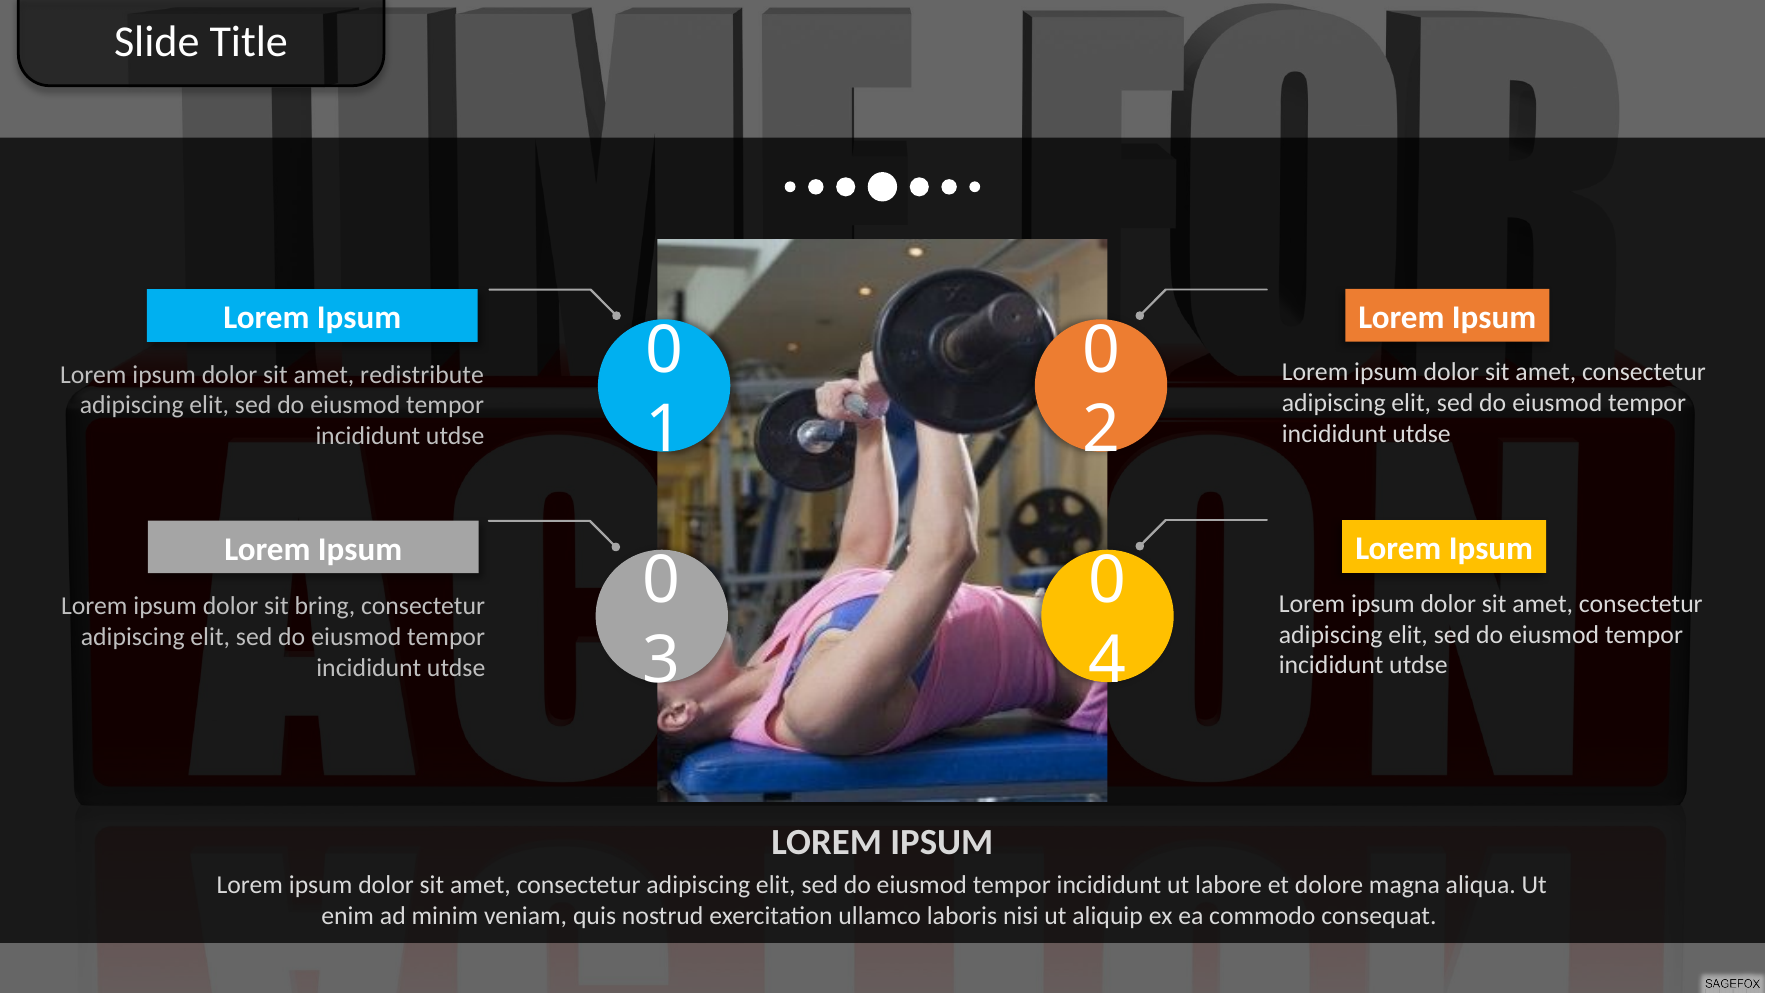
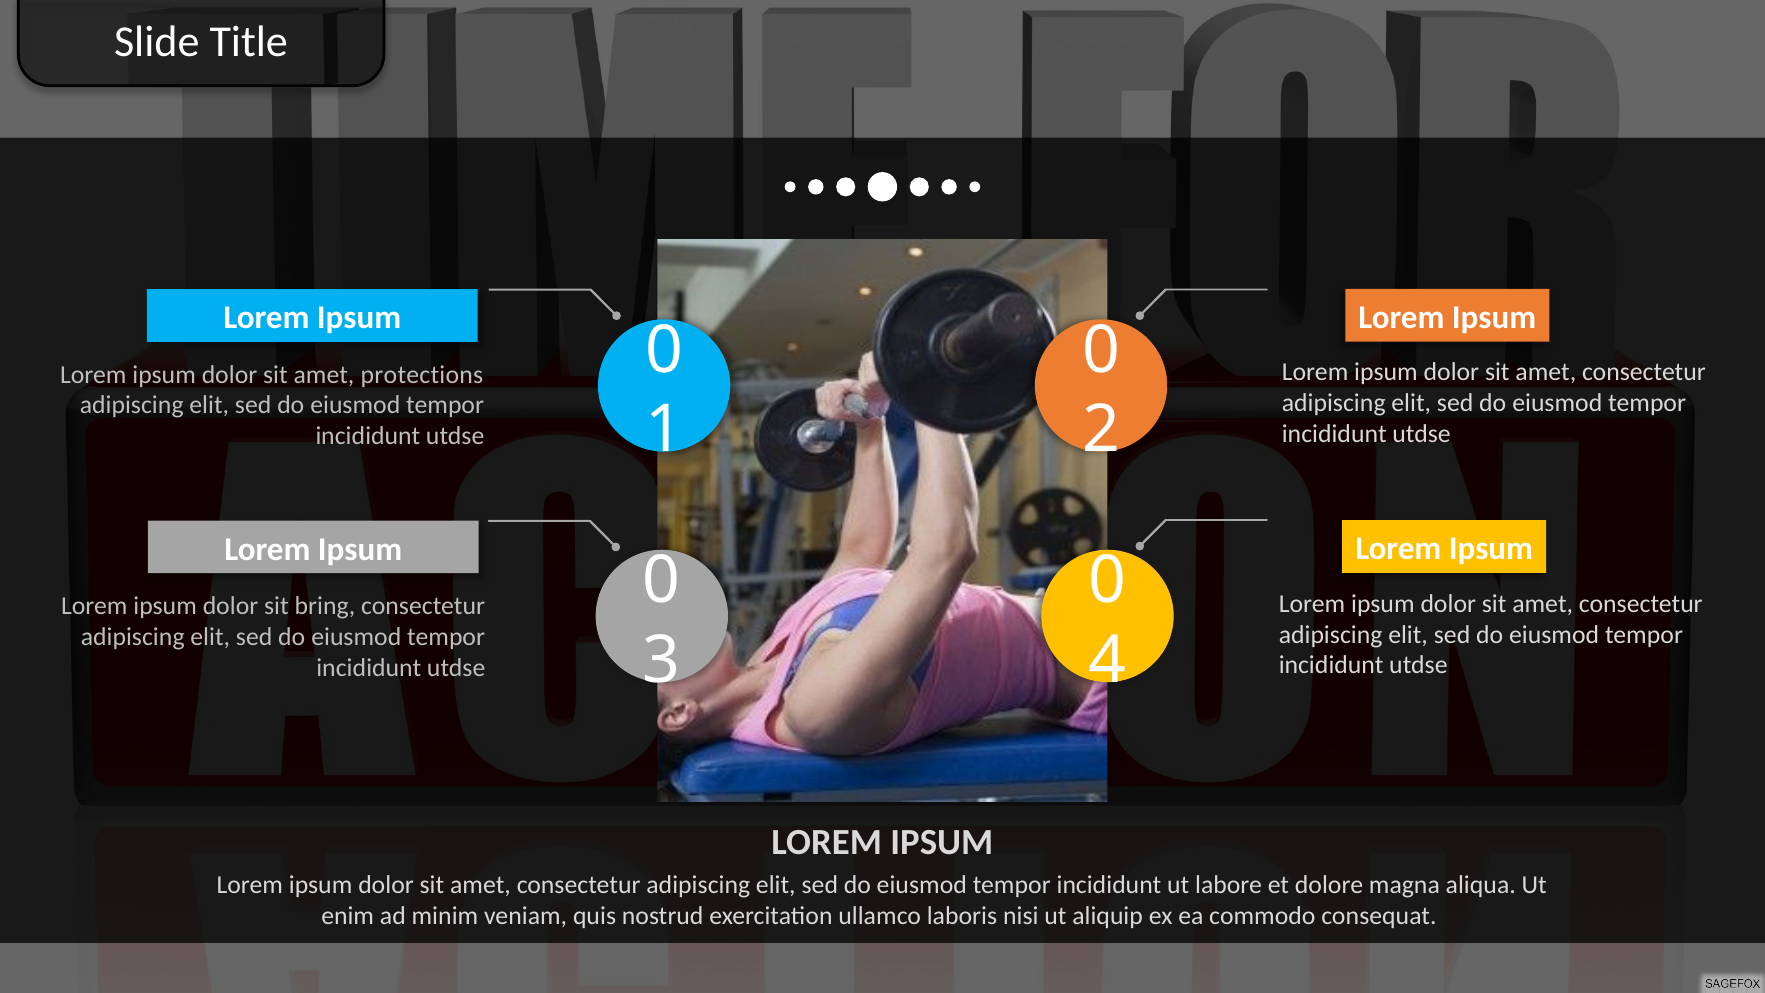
redistribute: redistribute -> protections
